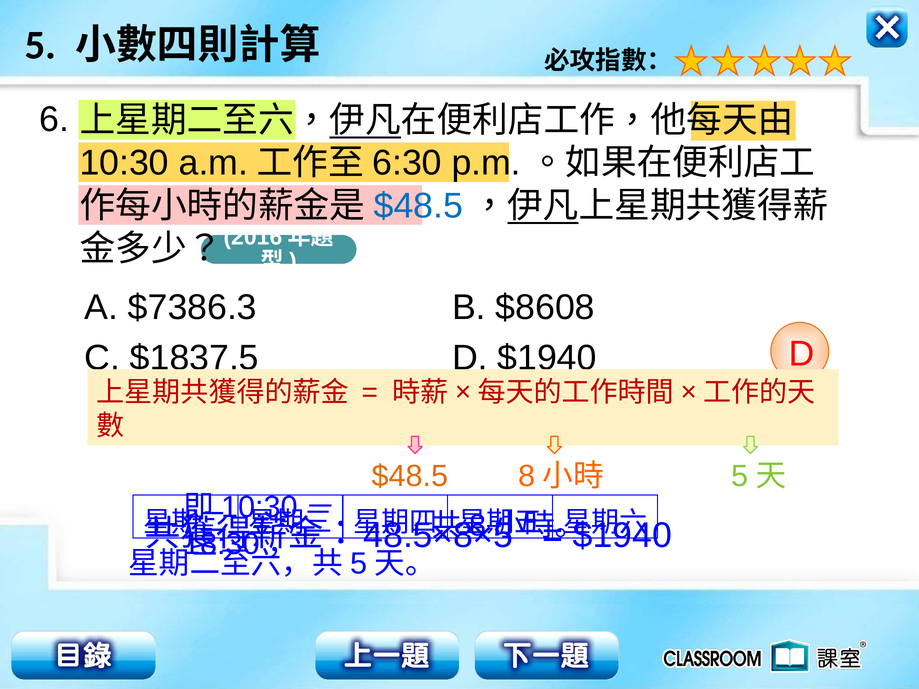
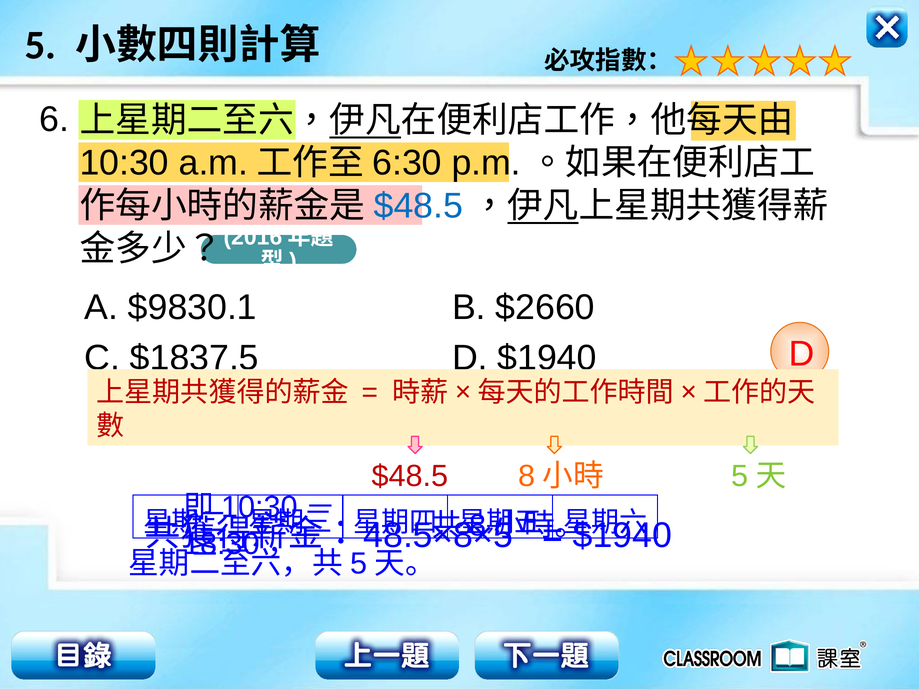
$7386.3: $7386.3 -> $9830.1
$8608: $8608 -> $2660
$48.5 at (410, 476) colour: orange -> red
